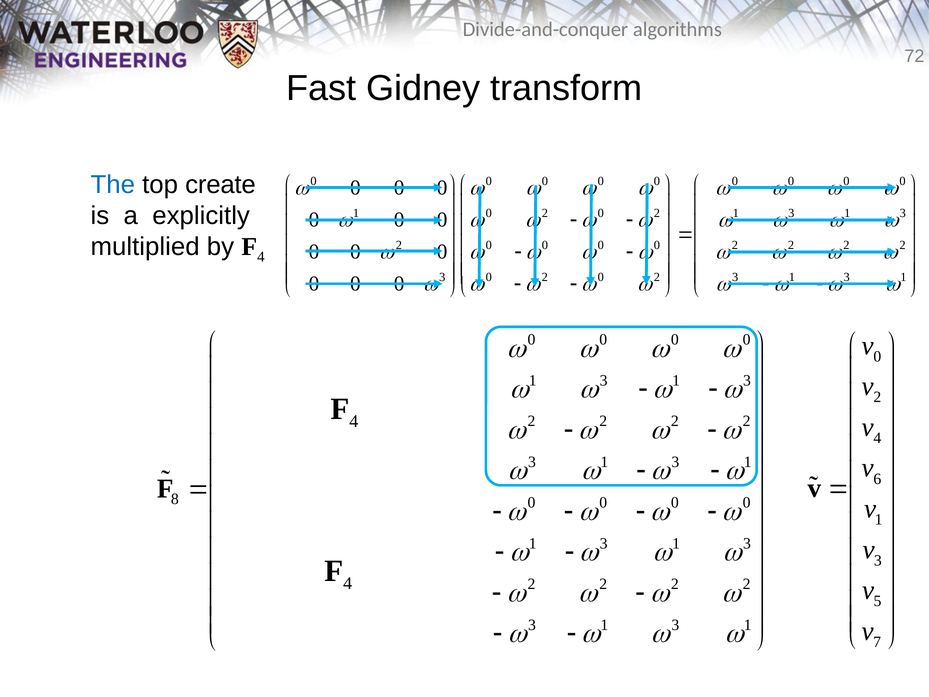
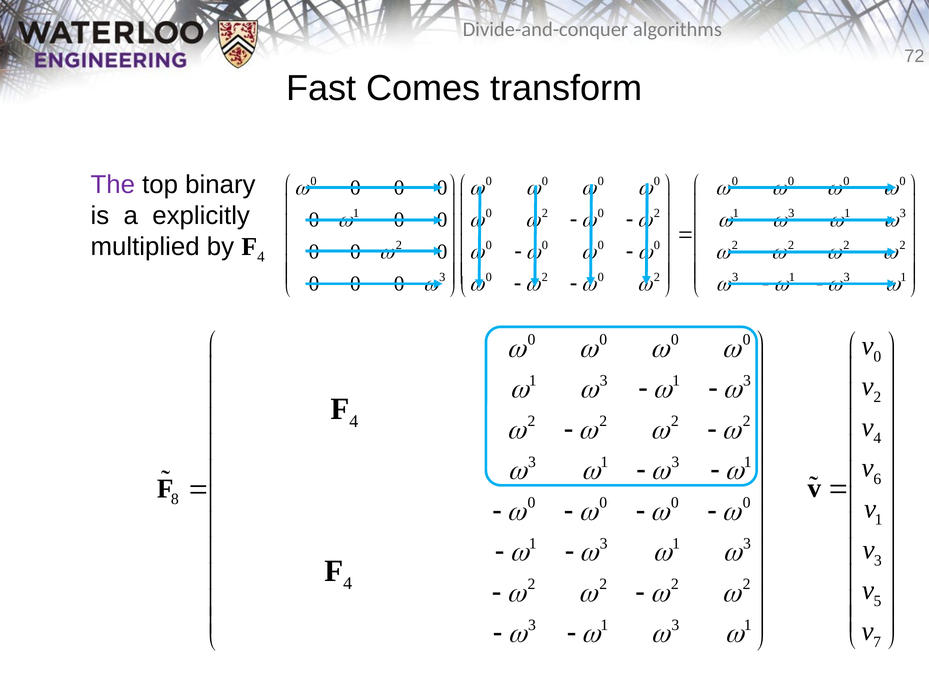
Gidney: Gidney -> Comes
The colour: blue -> purple
create: create -> binary
